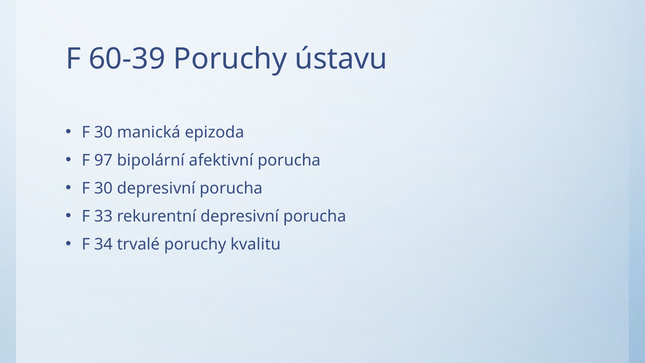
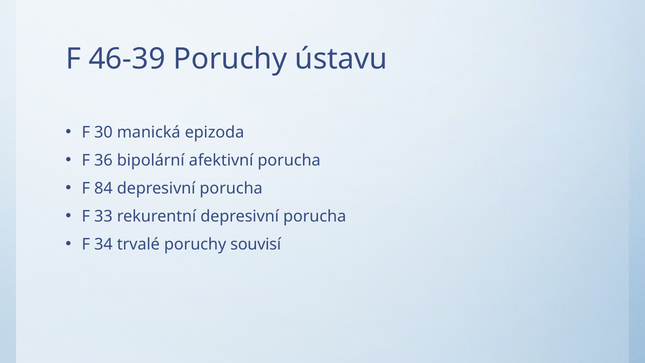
60-39: 60-39 -> 46-39
97: 97 -> 36
30 at (103, 188): 30 -> 84
kvalitu: kvalitu -> souvisí
